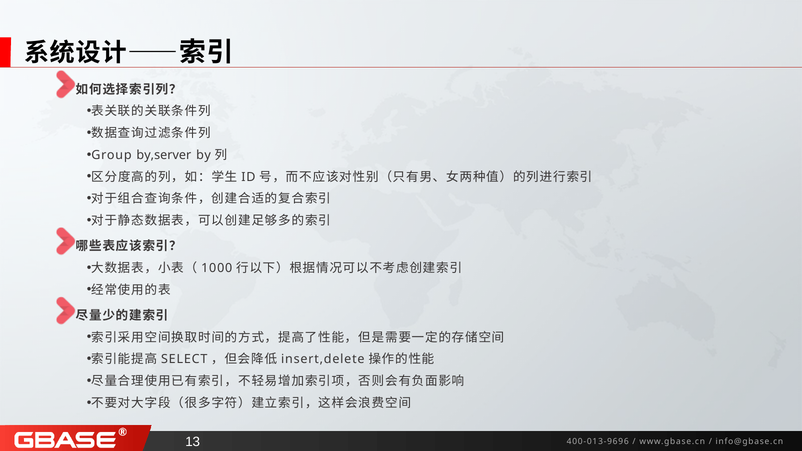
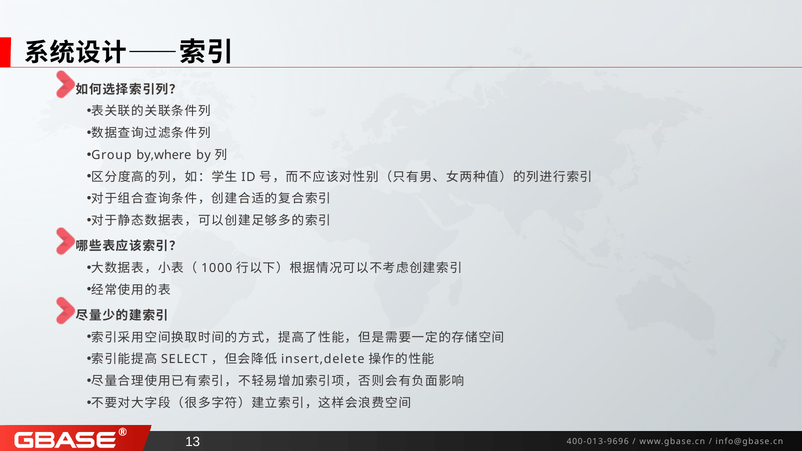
by,server: by,server -> by,where
